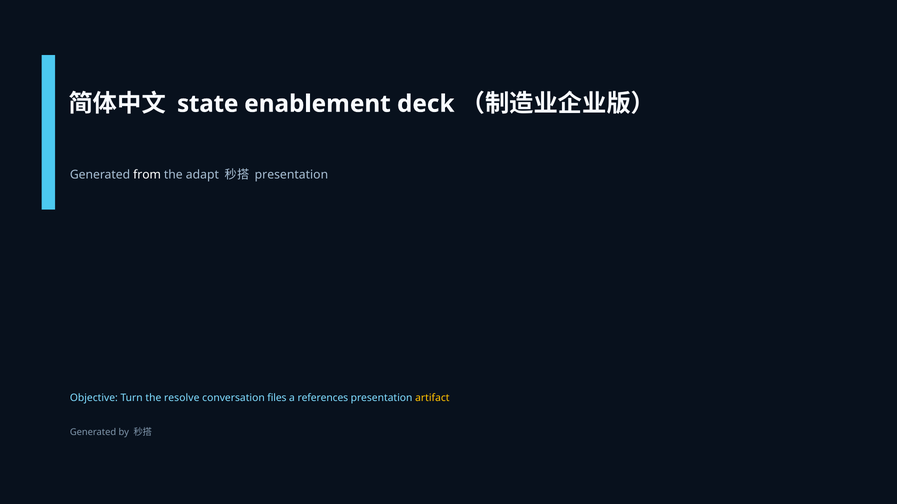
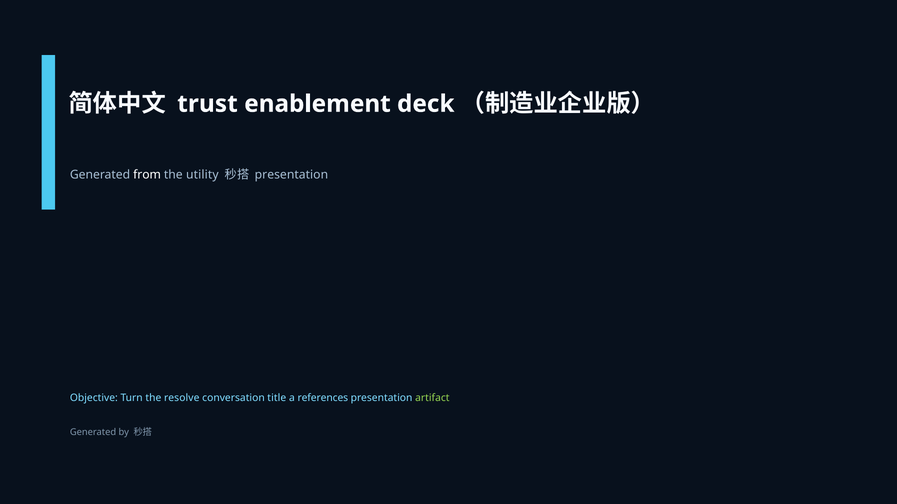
state: state -> trust
adapt: adapt -> utility
files: files -> title
artifact colour: yellow -> light green
